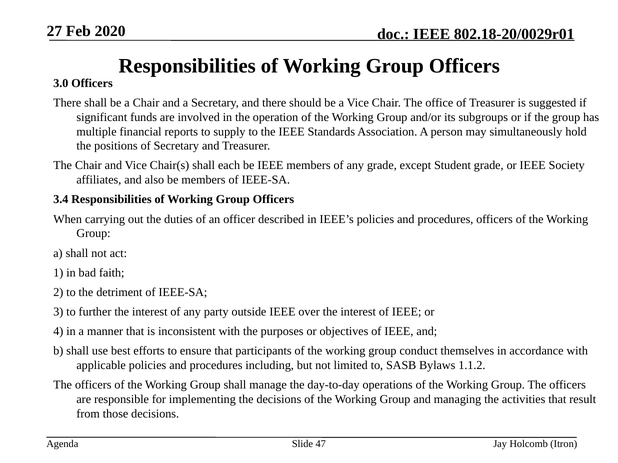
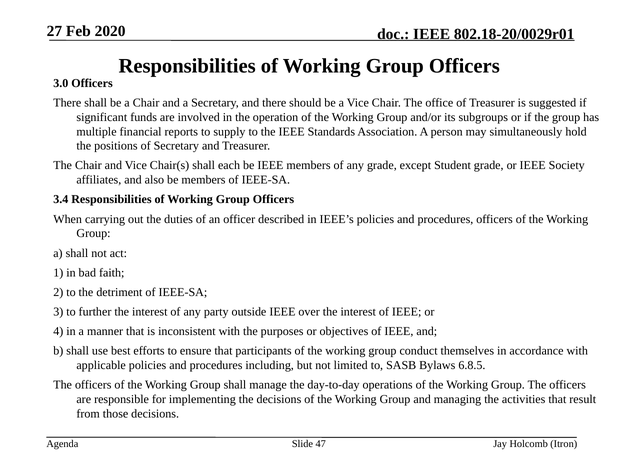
1.1.2: 1.1.2 -> 6.8.5
